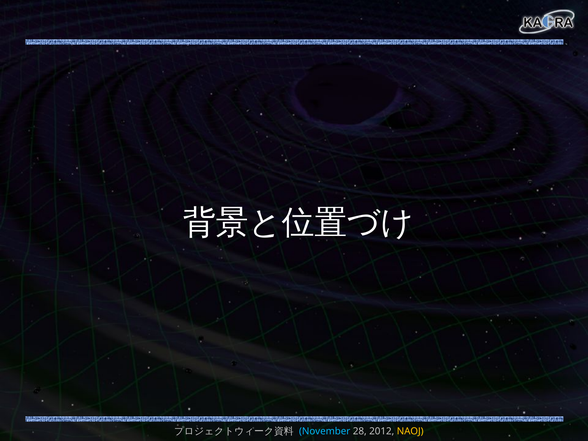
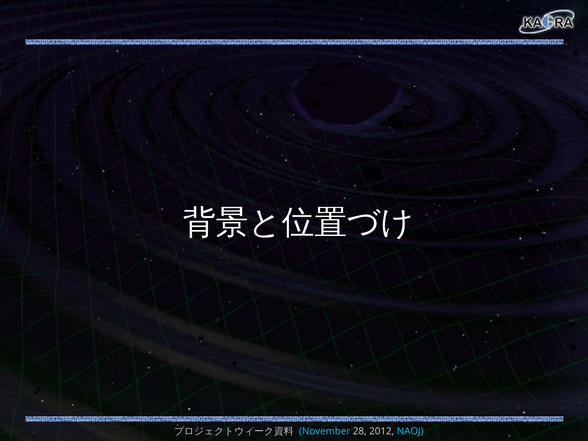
NAOJ colour: yellow -> light blue
